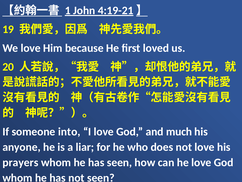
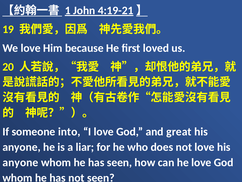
much: much -> great
prayers at (20, 162): prayers -> anyone
